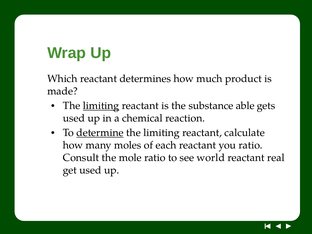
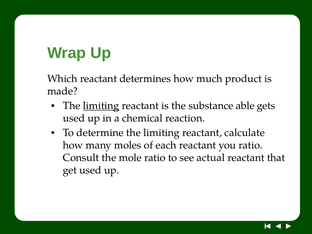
determine underline: present -> none
world: world -> actual
real: real -> that
